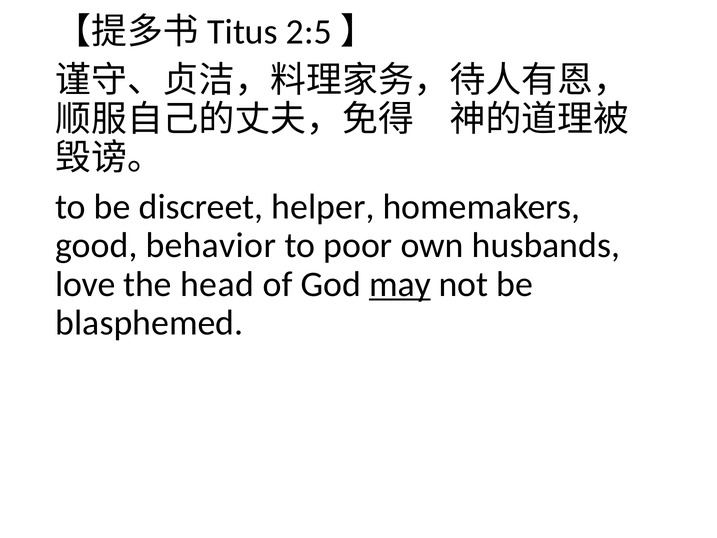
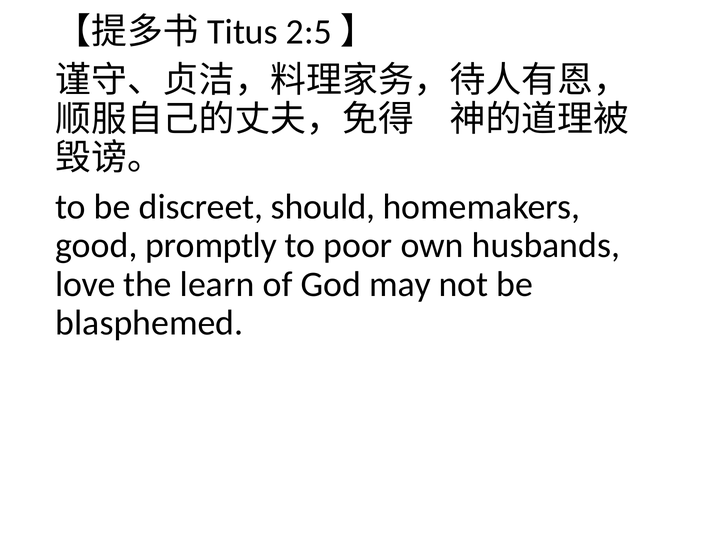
helper: helper -> should
behavior: behavior -> promptly
head: head -> learn
may underline: present -> none
